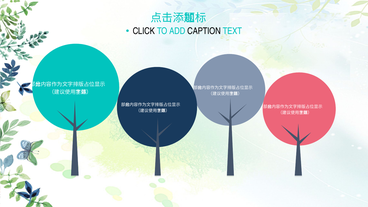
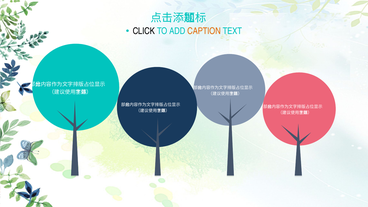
CAPTION colour: black -> orange
